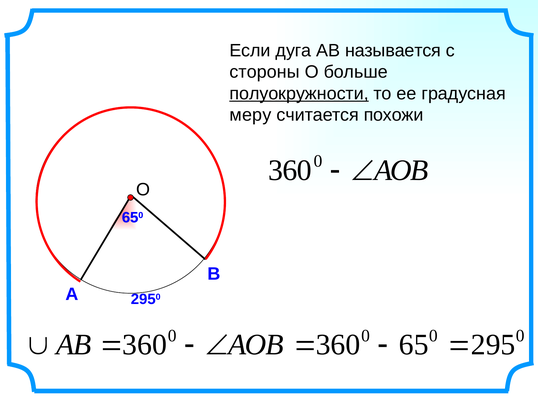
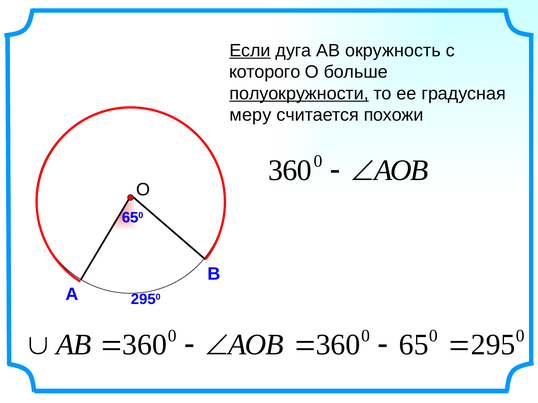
Если underline: none -> present
называется: называется -> окружность
стороны: стороны -> которого
